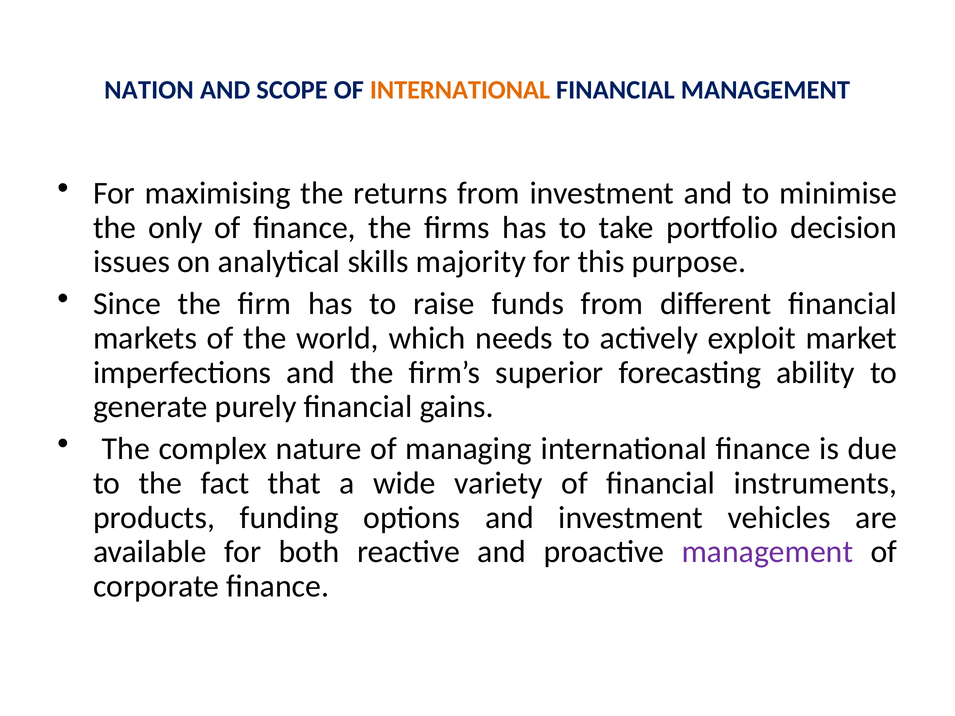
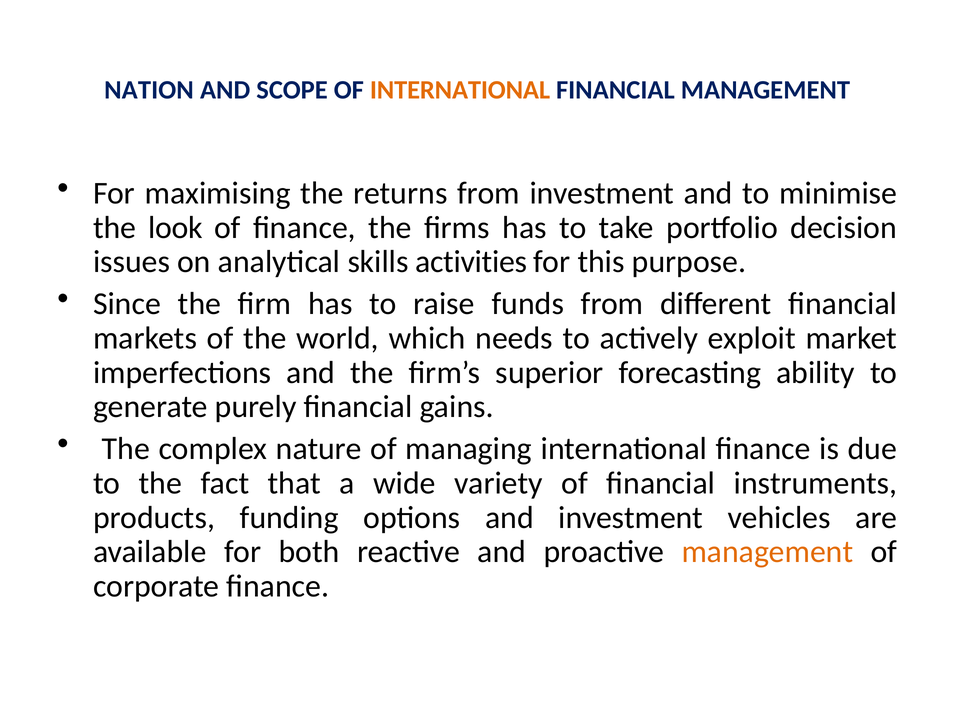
only: only -> look
majority: majority -> activities
management at (767, 552) colour: purple -> orange
